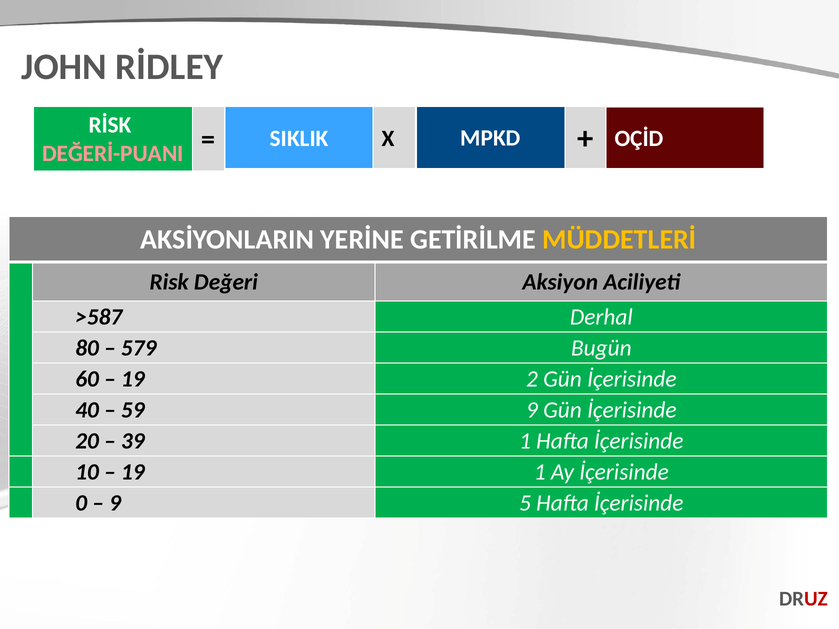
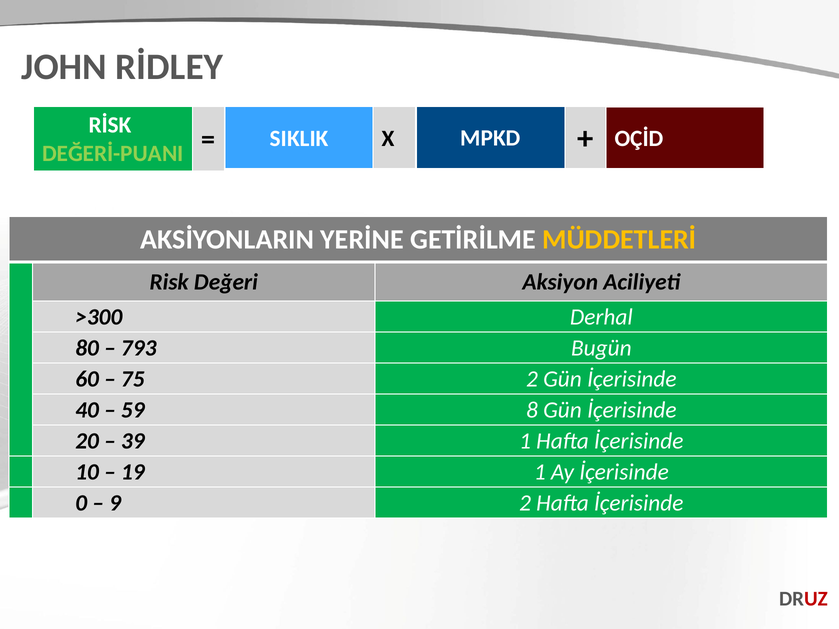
DEĞERİ-PUANI colour: pink -> light green
>587: >587 -> >300
579: 579 -> 793
19 at (133, 379): 19 -> 75
59 9: 9 -> 8
9 5: 5 -> 2
